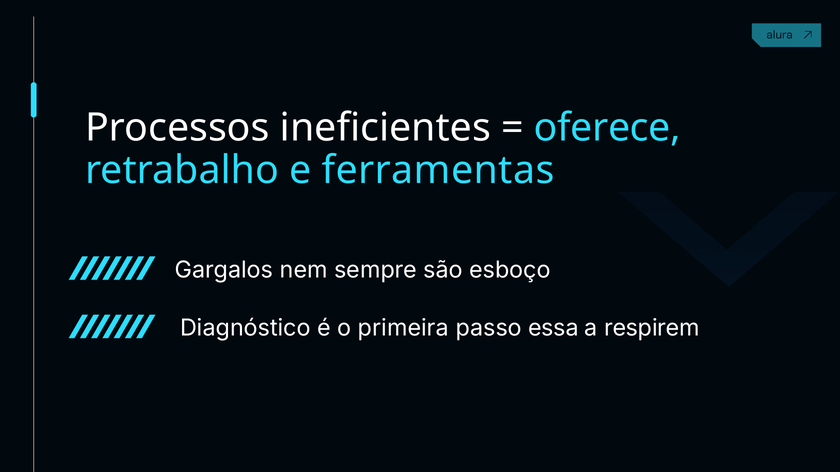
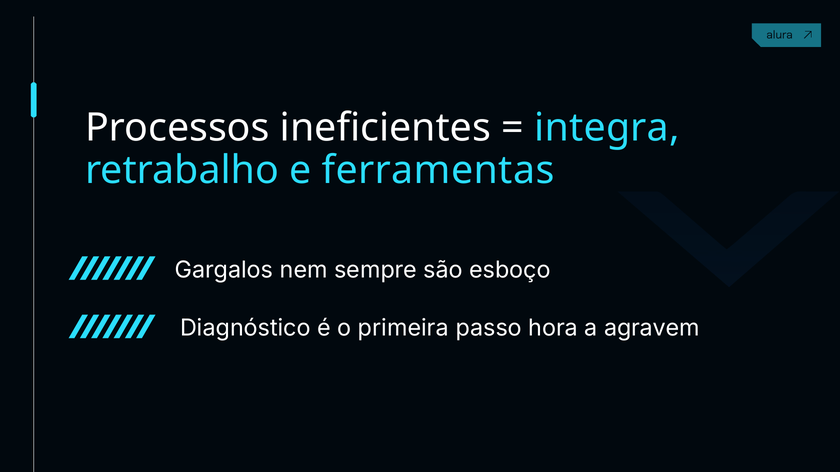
oferece: oferece -> integra
essa: essa -> hora
respirem: respirem -> agravem
